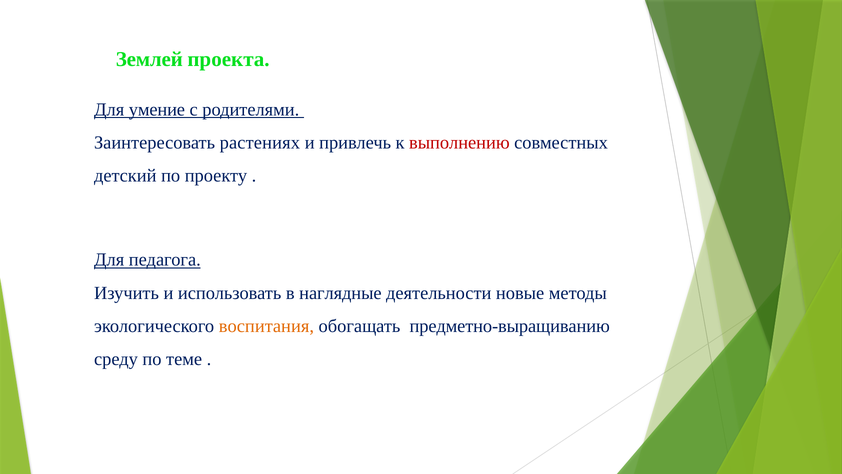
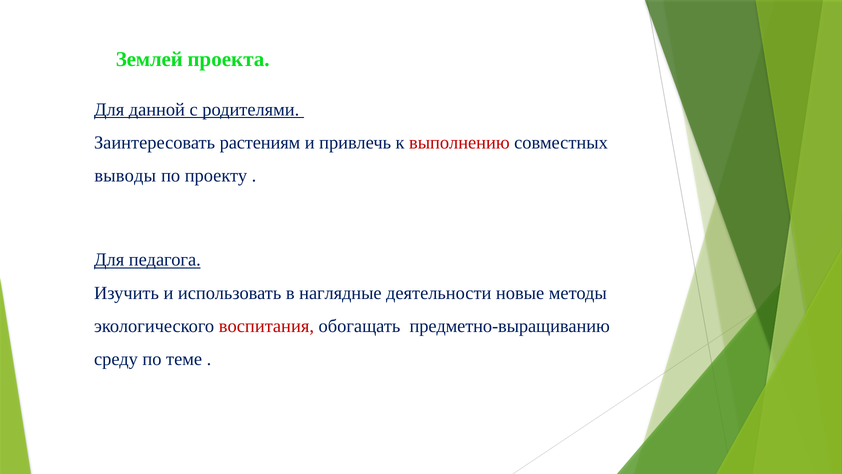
умение: умение -> данной
растениях: растениях -> растениям
детский: детский -> выводы
воспитания colour: orange -> red
